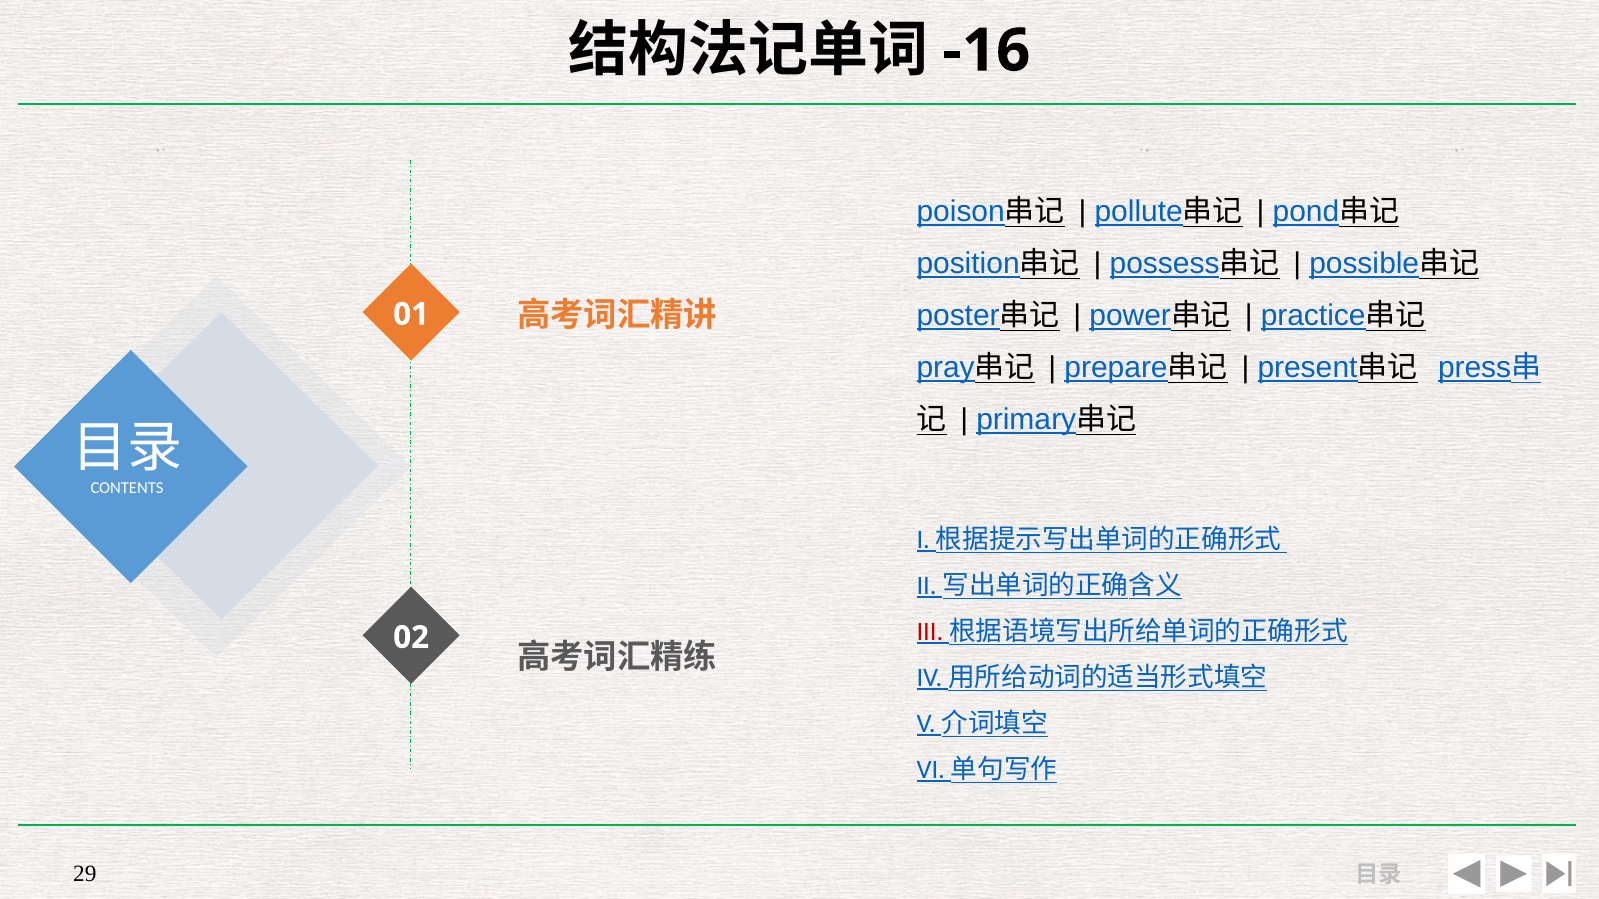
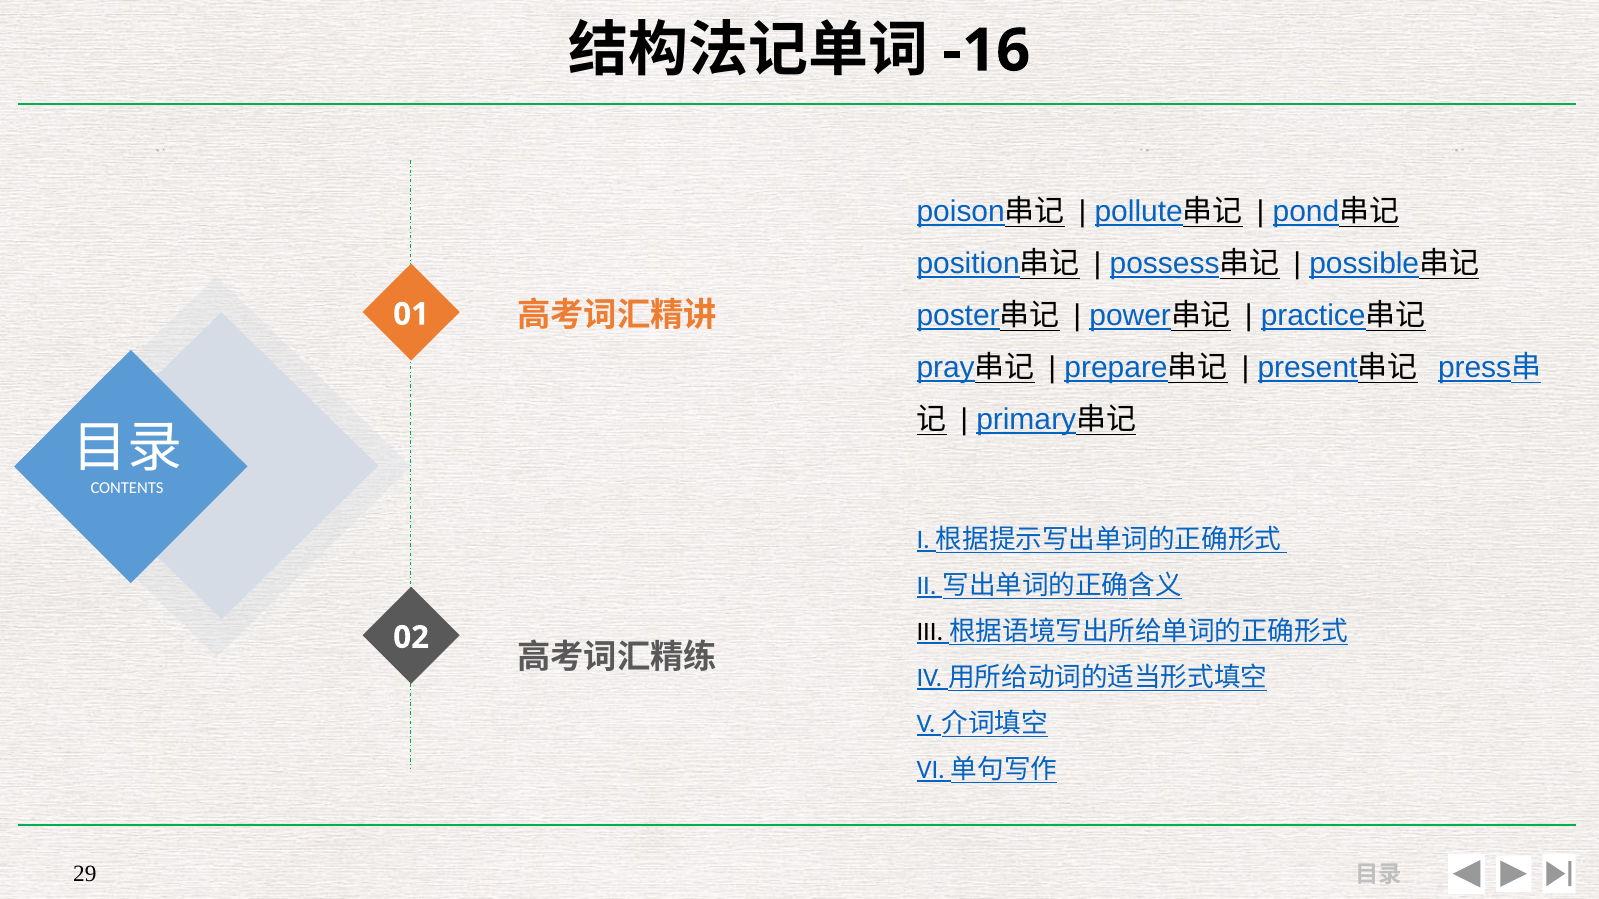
III colour: red -> black
